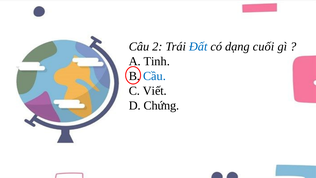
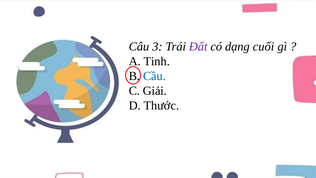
2: 2 -> 3
Đất colour: blue -> purple
Viết: Viết -> Giải
Chứng: Chứng -> Thước
